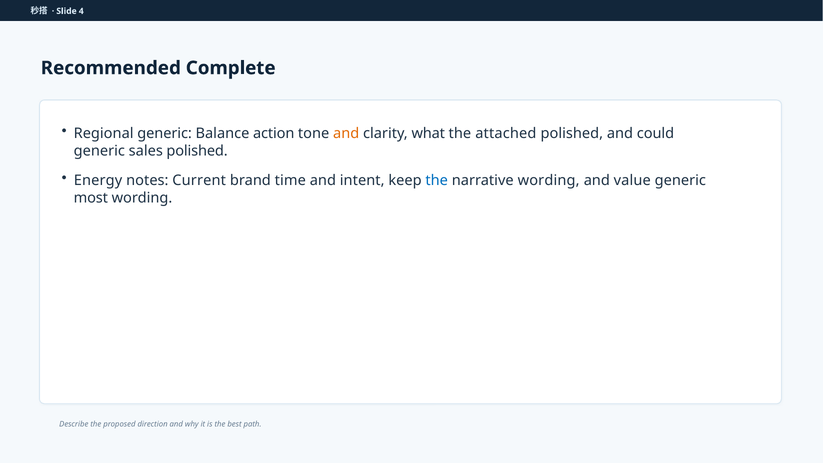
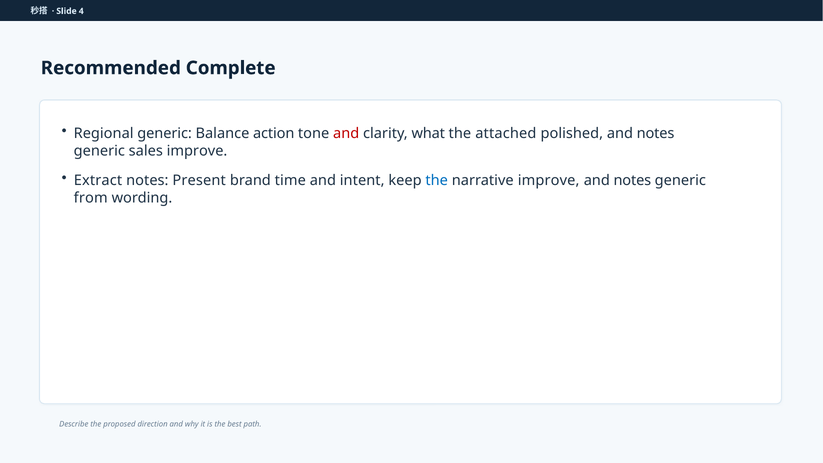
and at (346, 133) colour: orange -> red
polished and could: could -> notes
sales polished: polished -> improve
Energy: Energy -> Extract
Current: Current -> Present
narrative wording: wording -> improve
value at (632, 180): value -> notes
most: most -> from
